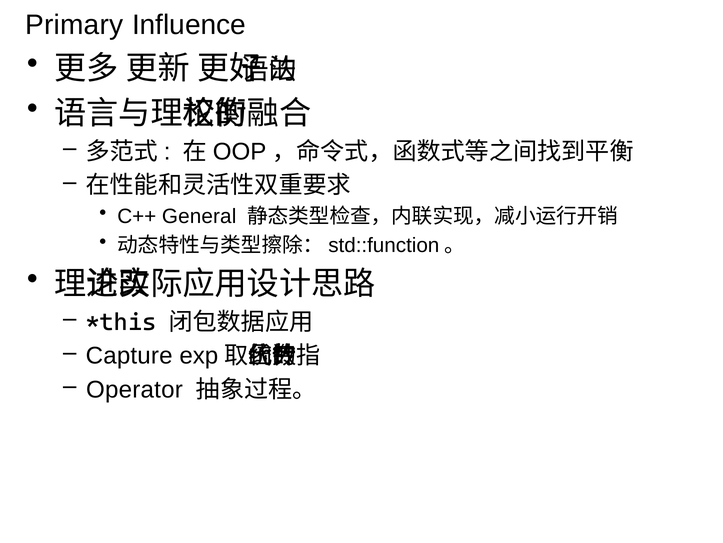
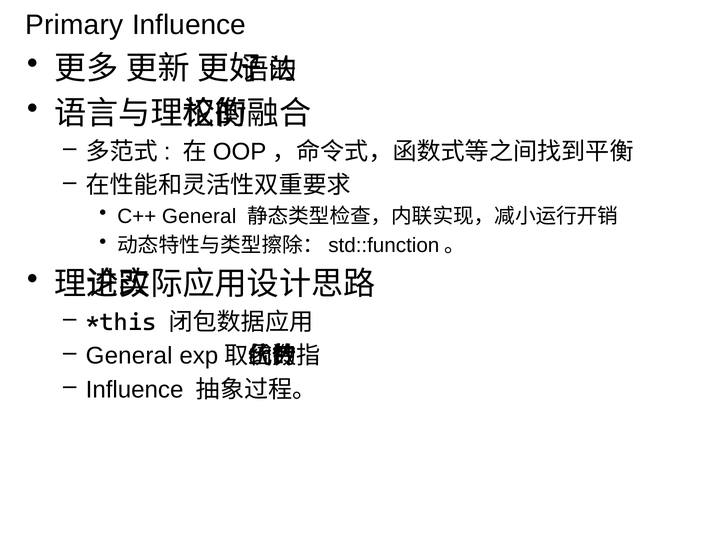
Capture at (129, 356): Capture -> General
Operator at (134, 389): Operator -> Influence
